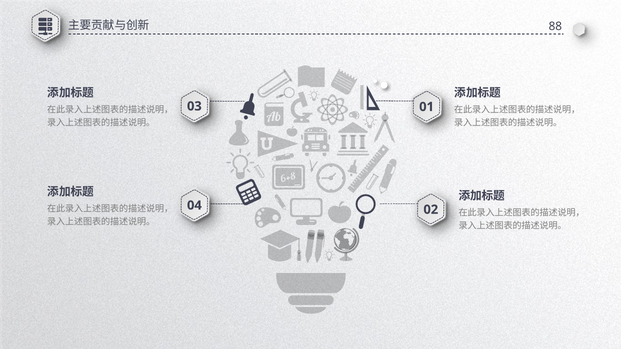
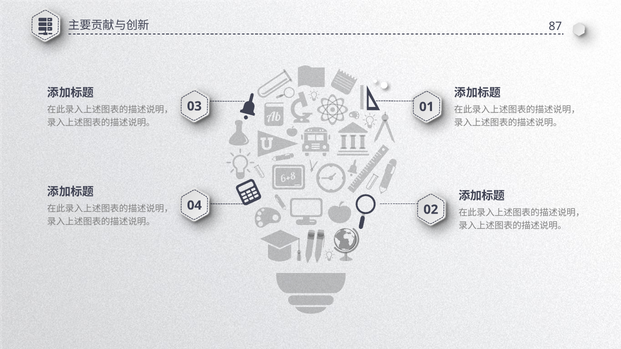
88: 88 -> 87
